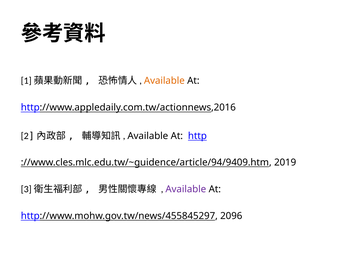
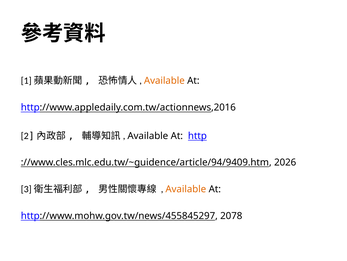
2019: 2019 -> 2026
Available at (186, 189) colour: purple -> orange
2096: 2096 -> 2078
